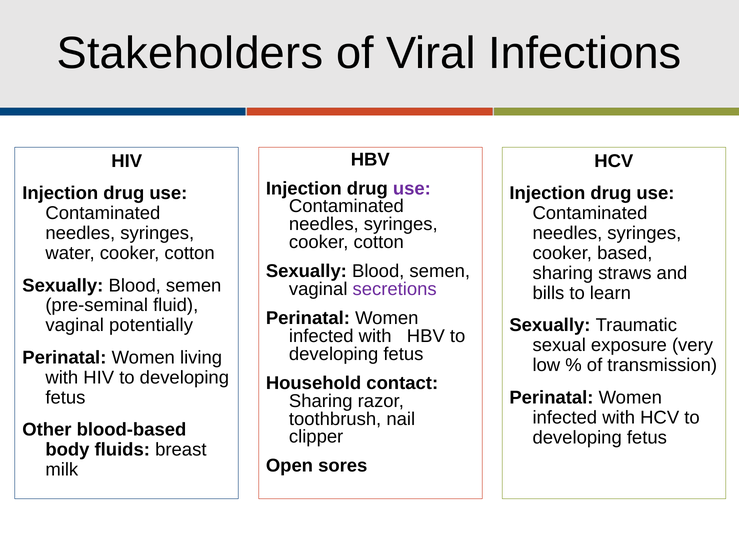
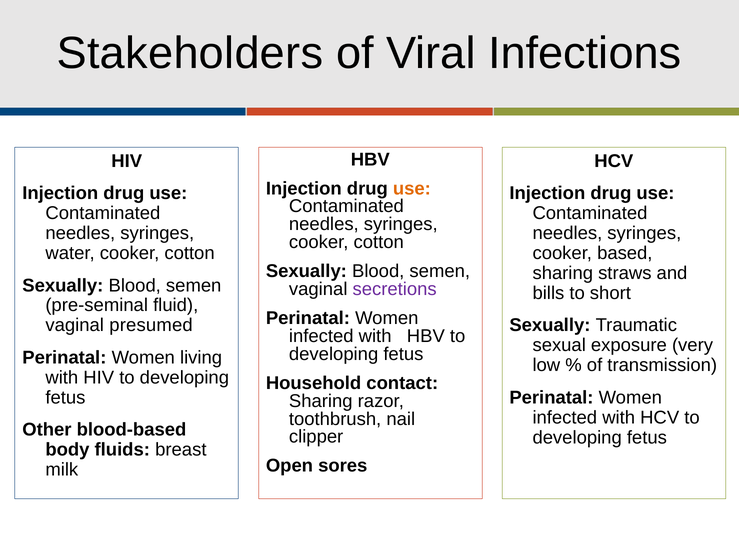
use at (412, 189) colour: purple -> orange
learn: learn -> short
potentially: potentially -> presumed
